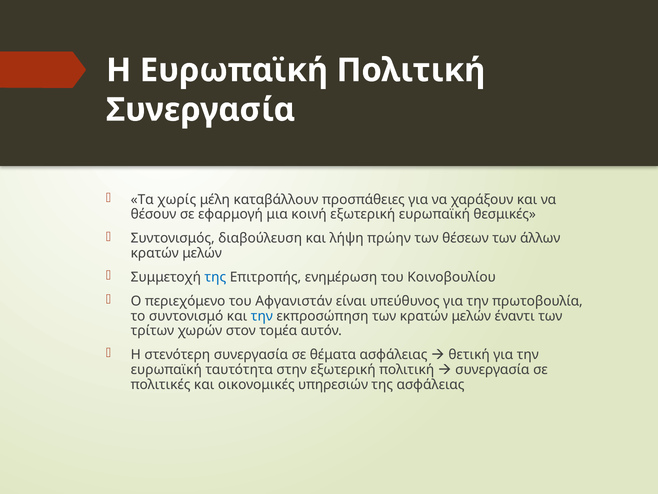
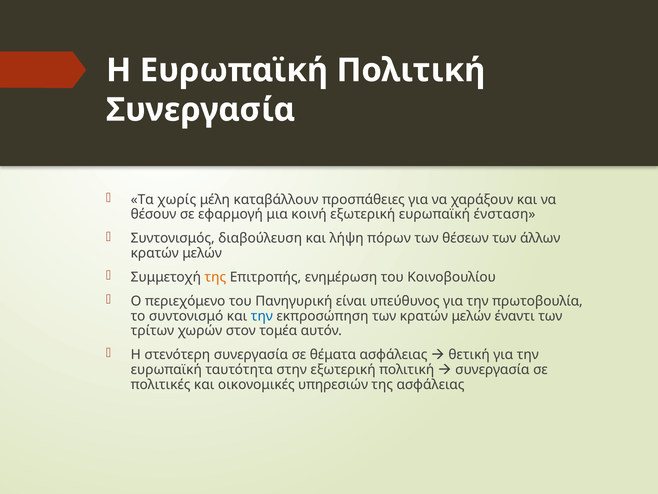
θεσμικές: θεσμικές -> ένσταση
πρώην: πρώην -> πόρων
της at (215, 277) colour: blue -> orange
Αφγανιστάν: Αφγανιστάν -> Πανηγυρική
